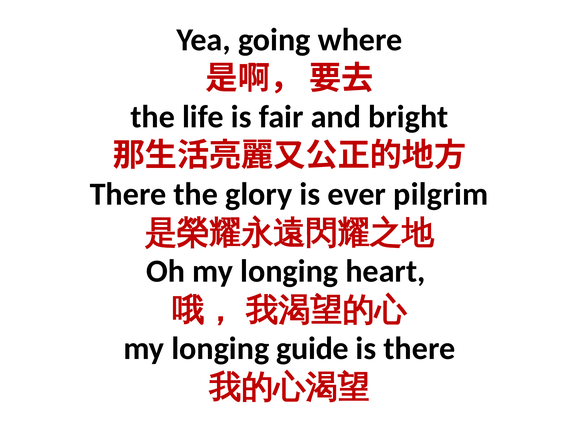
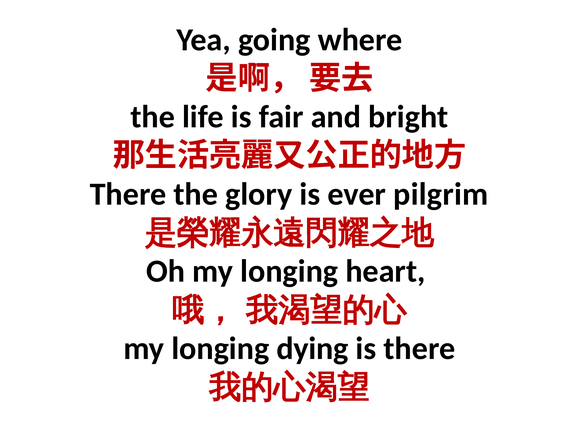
guide: guide -> dying
